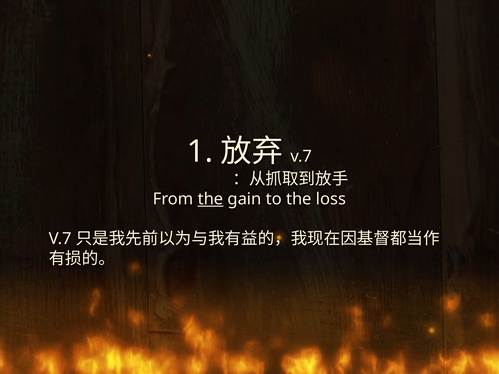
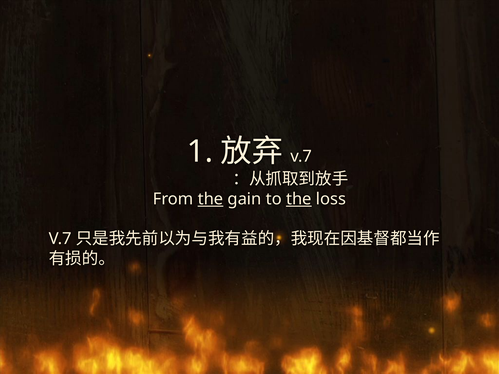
the at (299, 199) underline: none -> present
